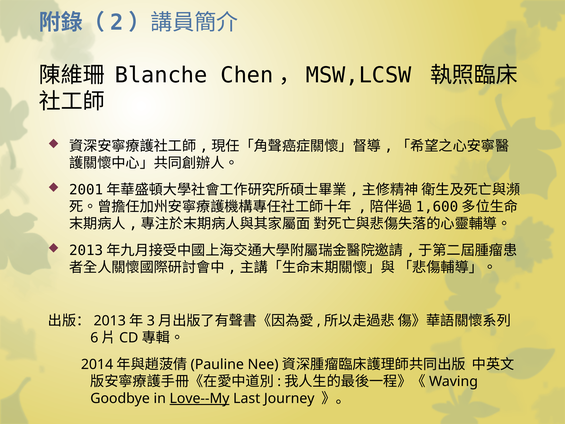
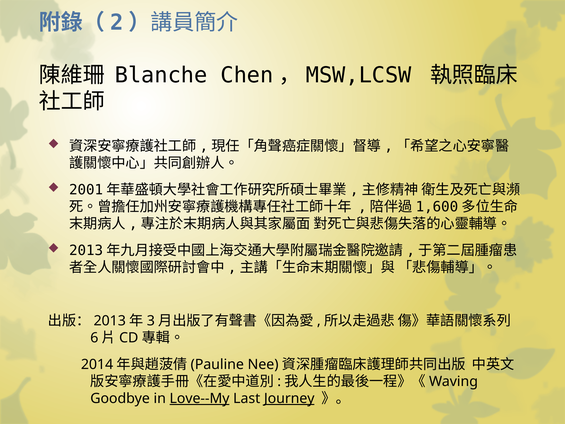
Journey underline: none -> present
